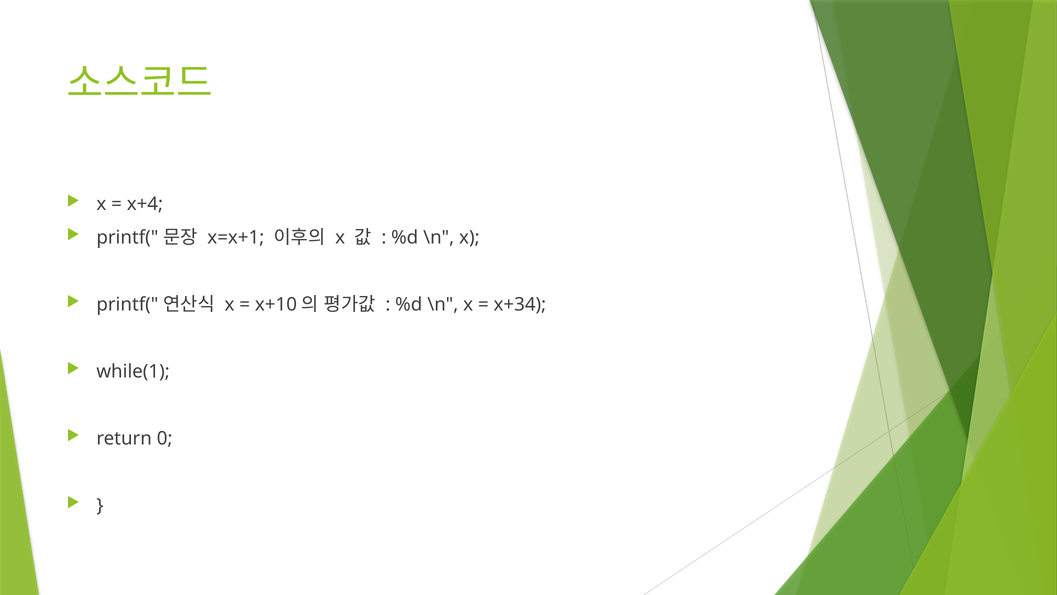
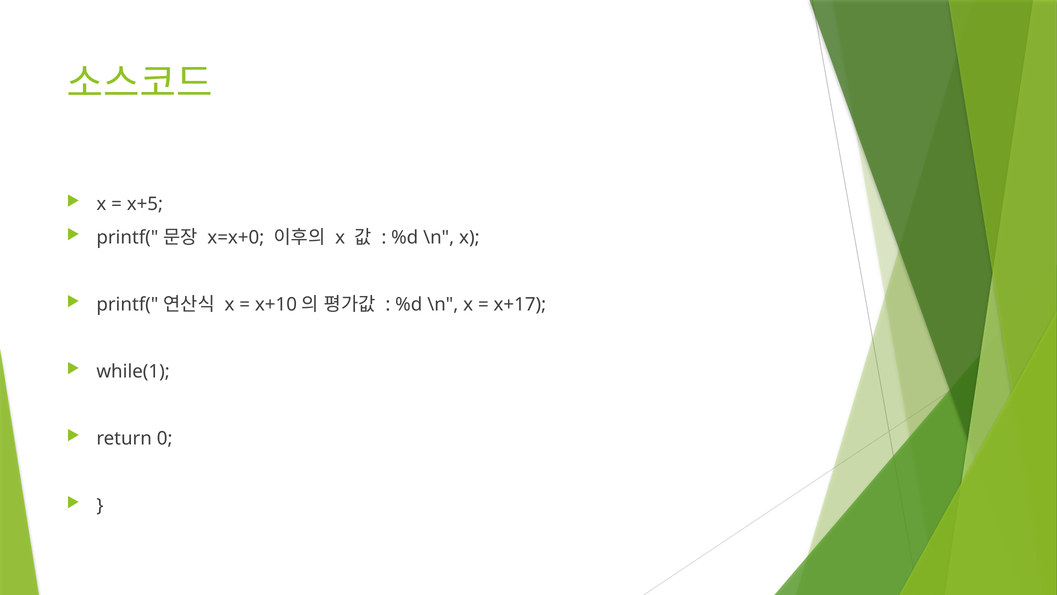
x+4: x+4 -> x+5
x=x+1: x=x+1 -> x=x+0
x+34: x+34 -> x+17
